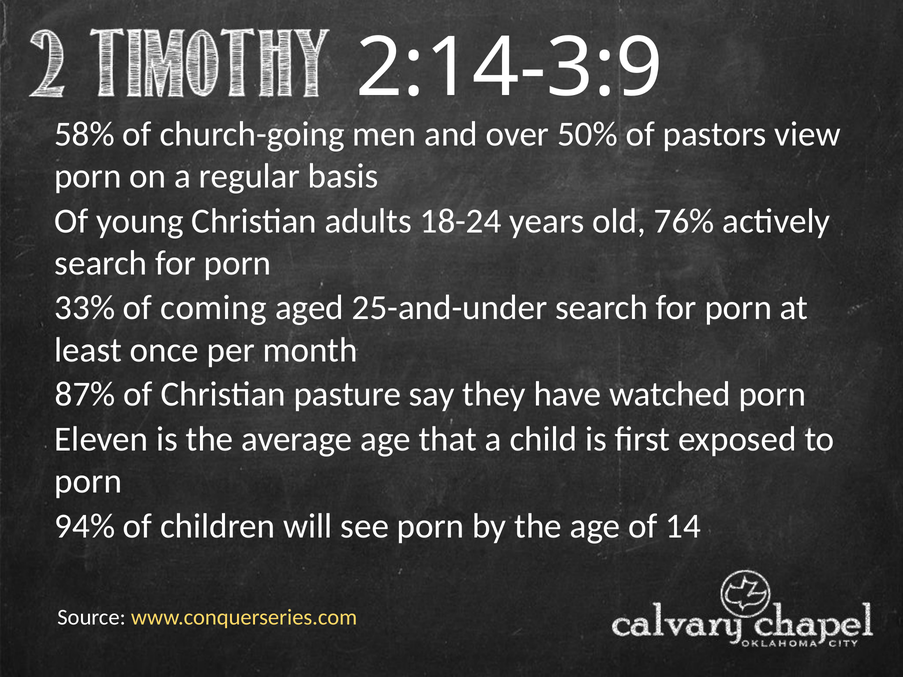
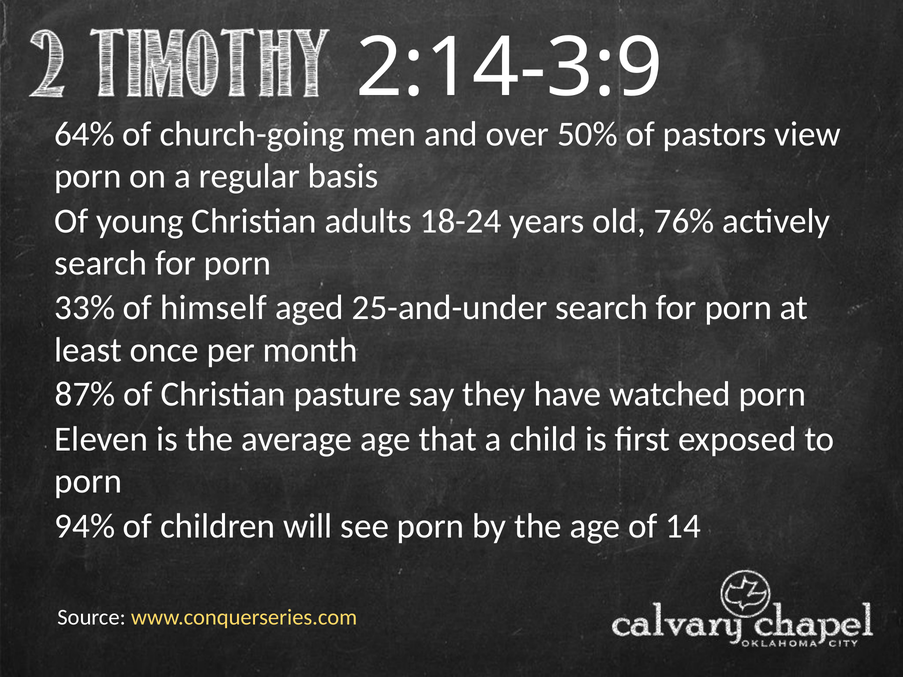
58%: 58% -> 64%
coming: coming -> himself
